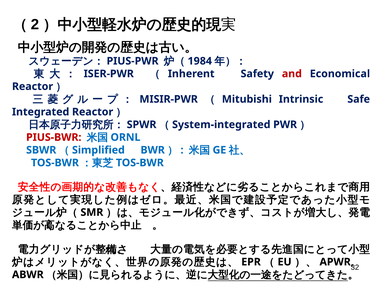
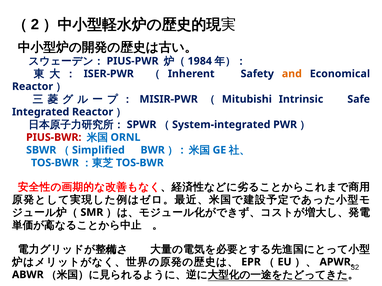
and colour: red -> orange
